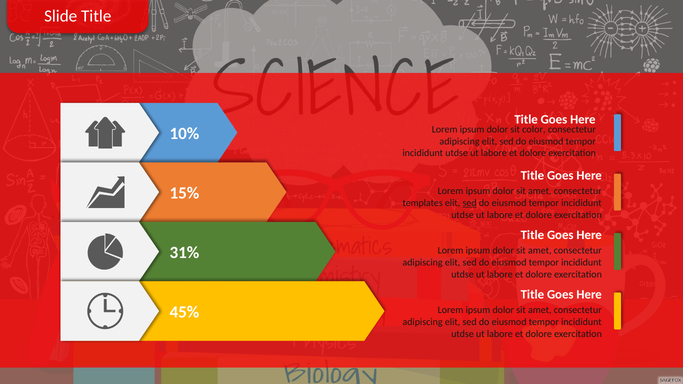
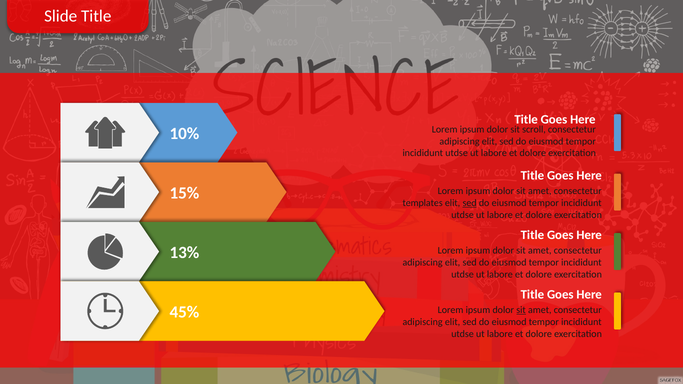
color: color -> scroll
31%: 31% -> 13%
sit at (521, 310) underline: none -> present
